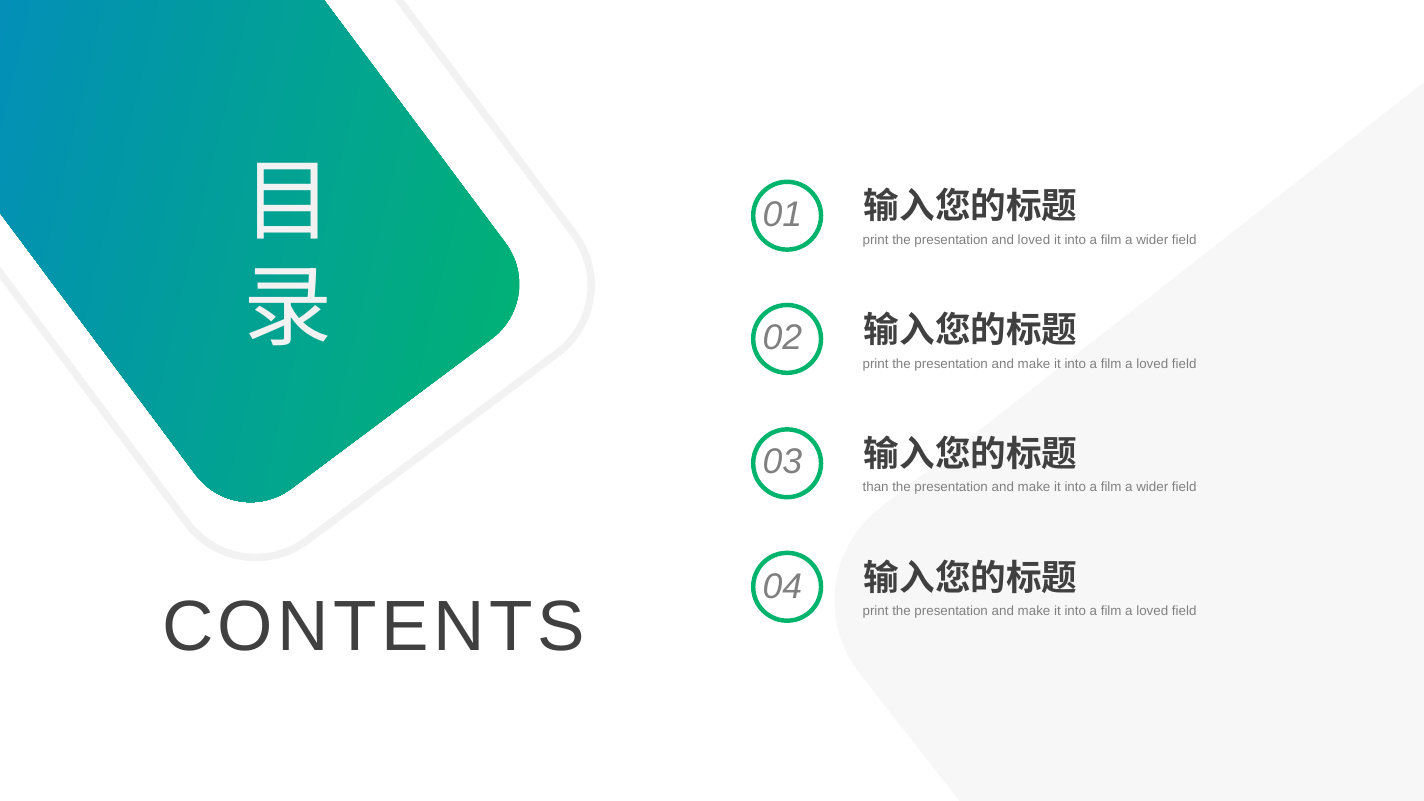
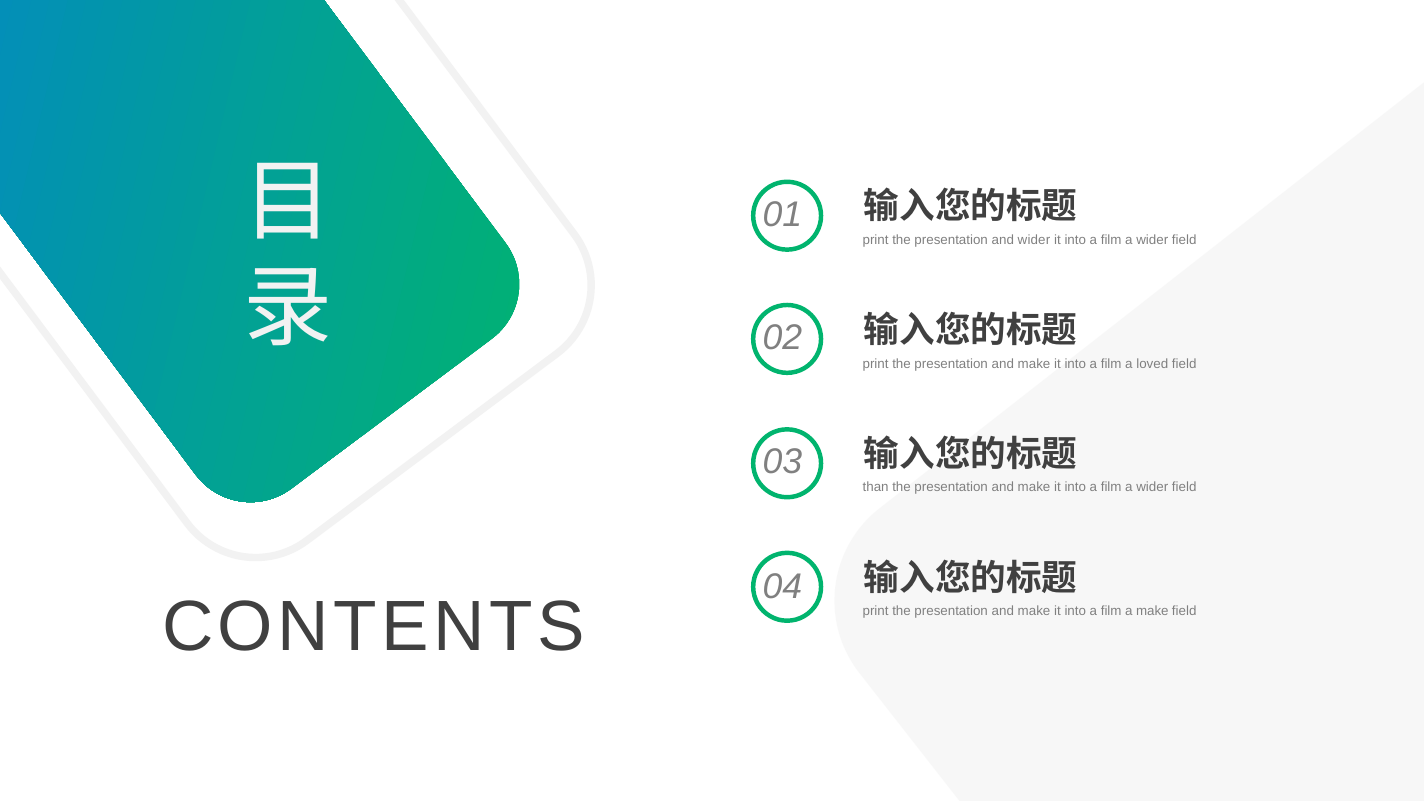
and loved: loved -> wider
loved at (1152, 611): loved -> make
